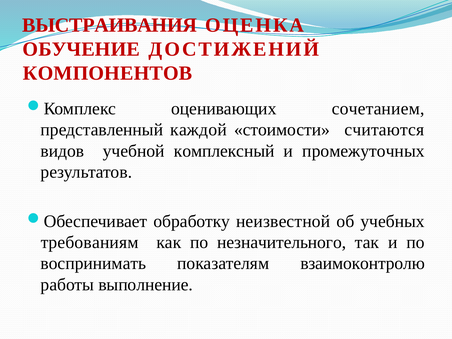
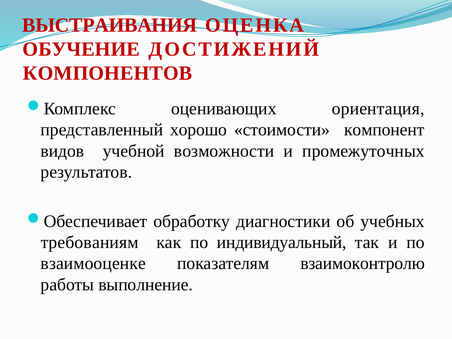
сочетанием: сочетанием -> ориентация
каждой: каждой -> хорошо
считаются: считаются -> компонент
комплексный: комплексный -> возможности
неизвестной: неизвестной -> диагностики
незначительного: незначительного -> индивидуальный
воспринимать: воспринимать -> взаимооценке
